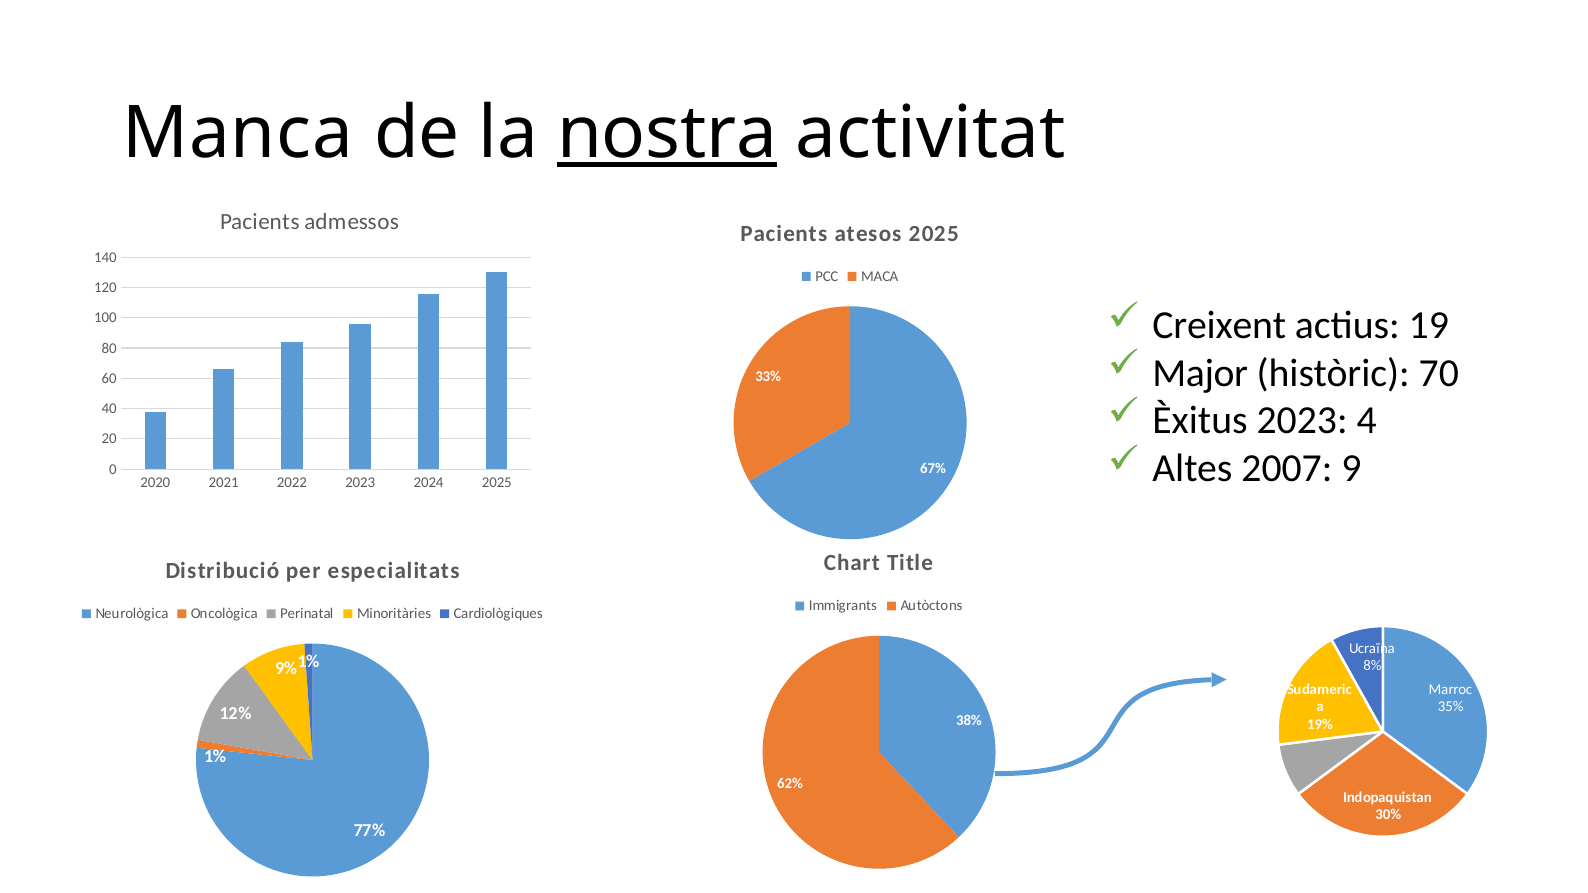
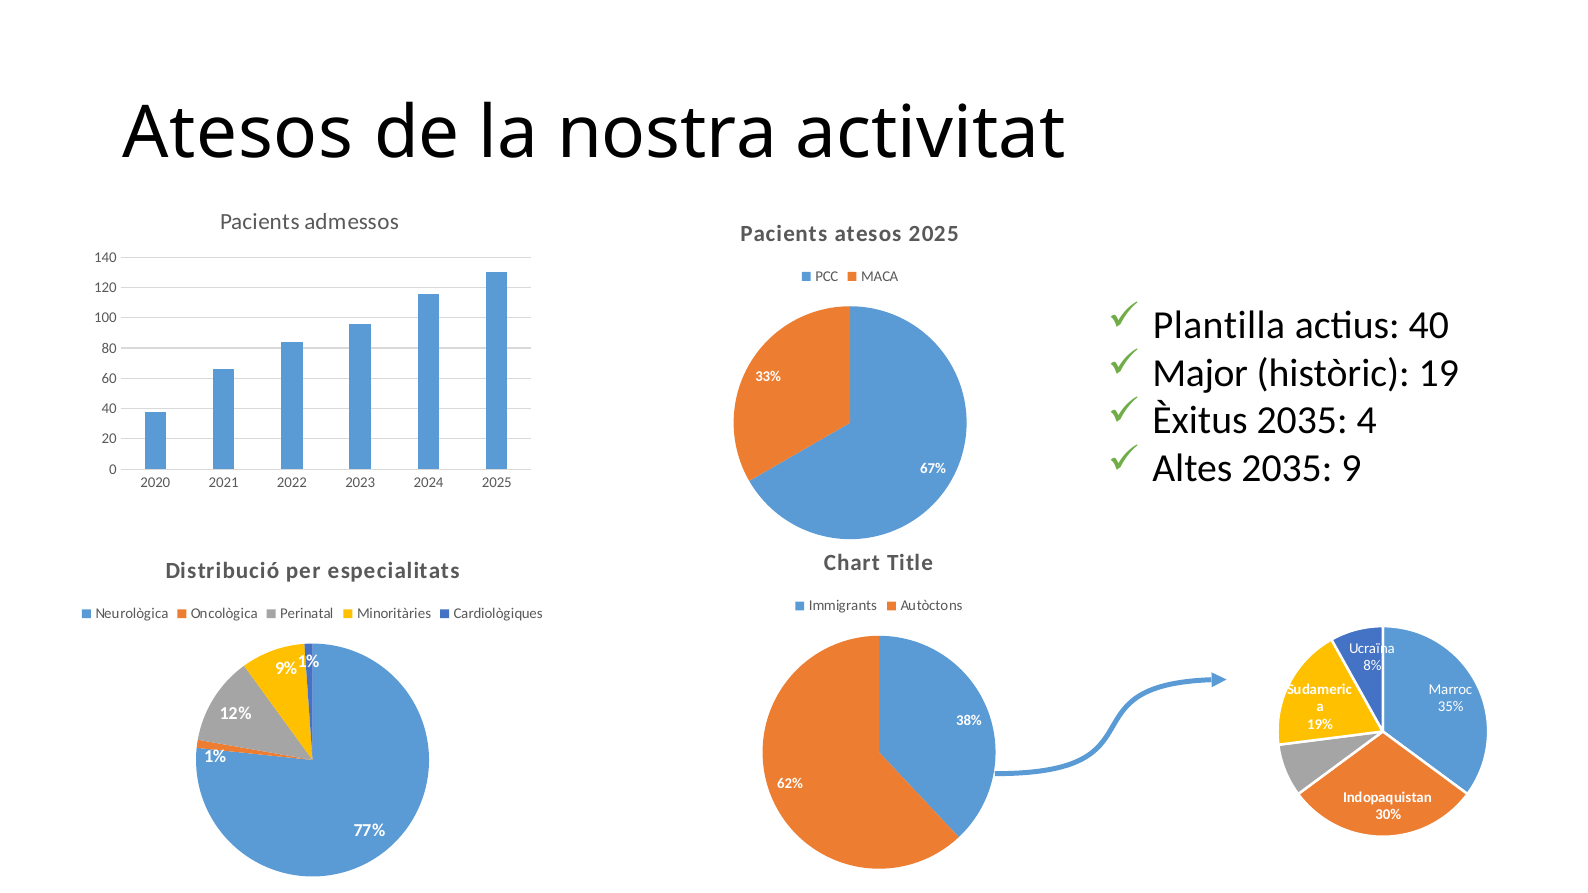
Manca at (238, 133): Manca -> Atesos
nostra underline: present -> none
Creixent: Creixent -> Plantilla
actius 19: 19 -> 40
70: 70 -> 19
Èxitus 2023: 2023 -> 2035
Altes 2007: 2007 -> 2035
